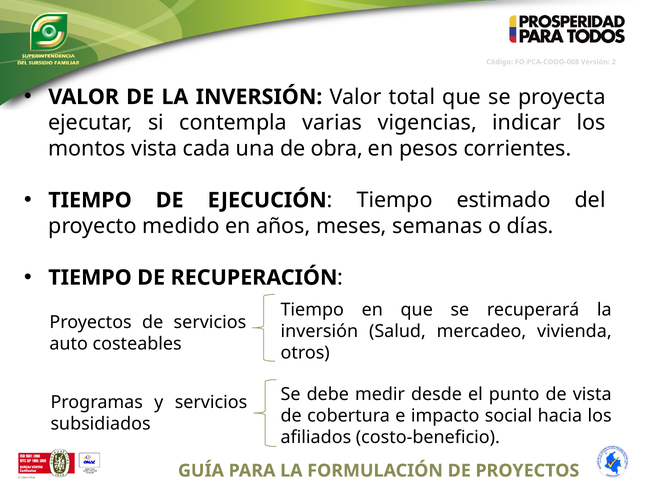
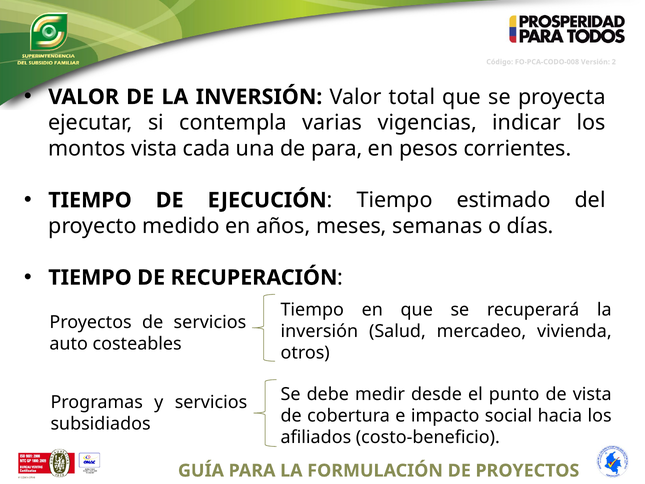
de obra: obra -> para
